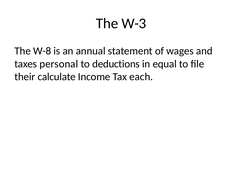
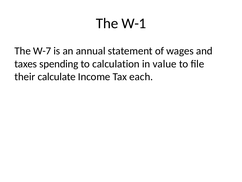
W-3: W-3 -> W-1
W-8: W-8 -> W-7
personal: personal -> spending
deductions: deductions -> calculation
equal: equal -> value
